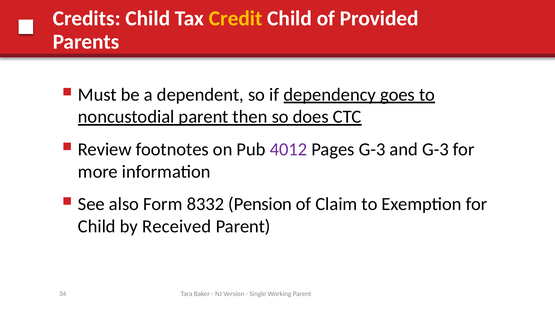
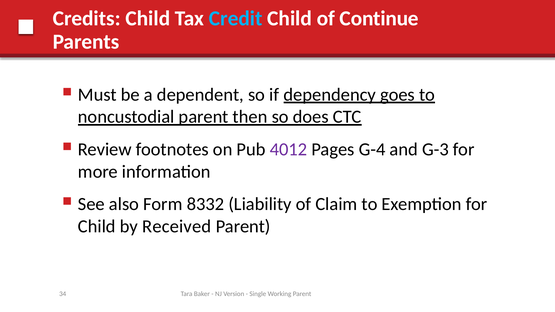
Credit colour: yellow -> light blue
Provided: Provided -> Continue
Pages G-3: G-3 -> G-4
Pension: Pension -> Liability
